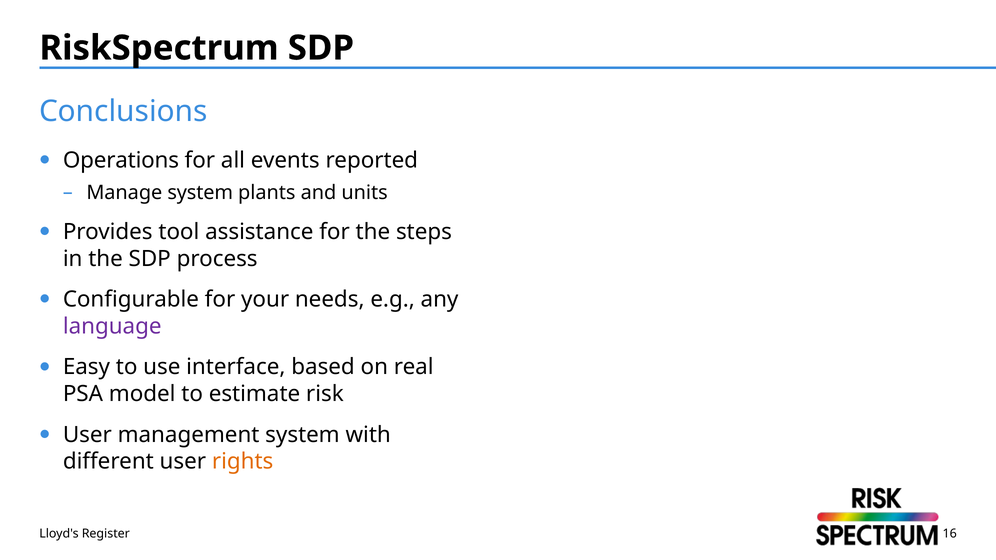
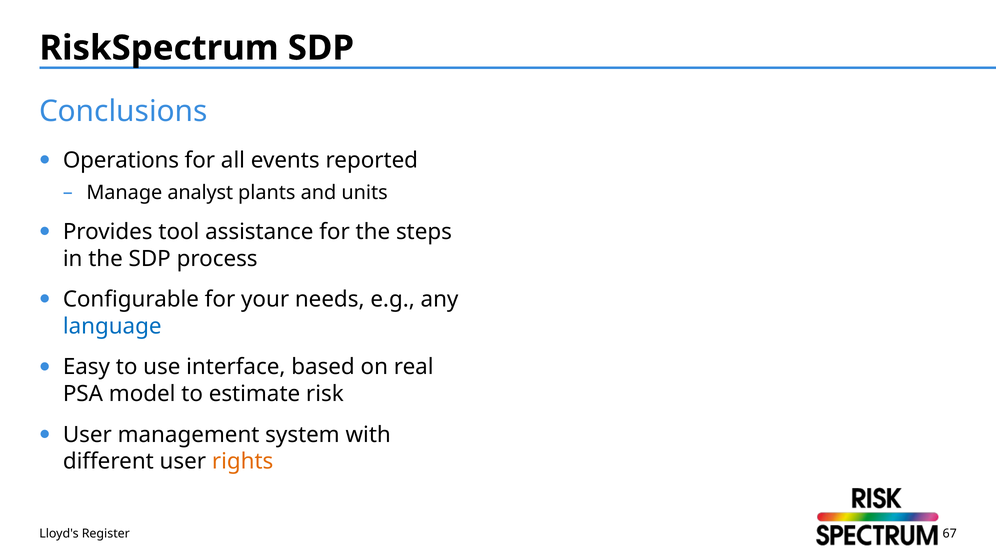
Manage system: system -> analyst
language colour: purple -> blue
16: 16 -> 67
